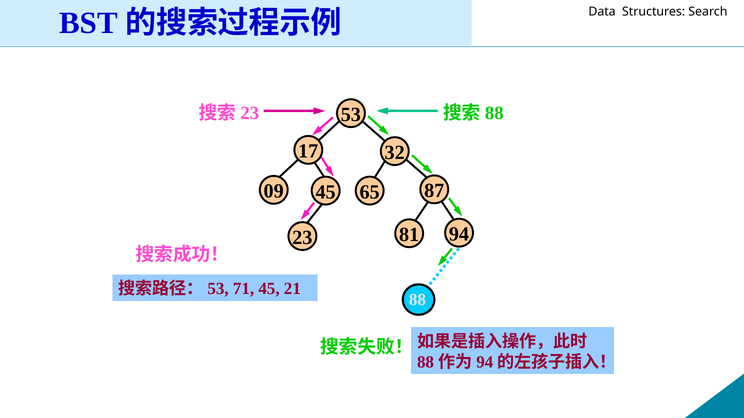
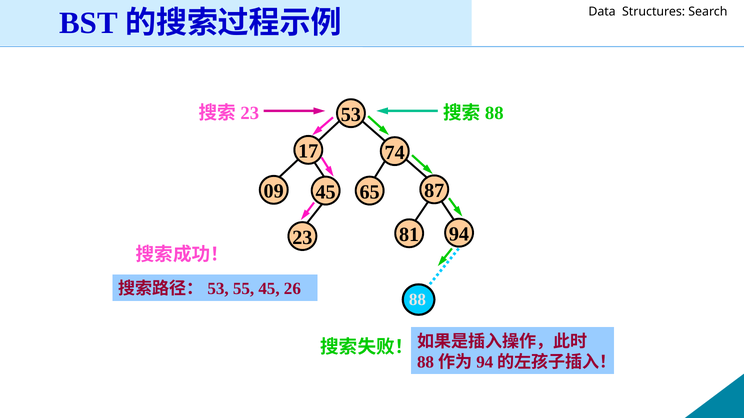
32: 32 -> 74
71: 71 -> 55
21: 21 -> 26
